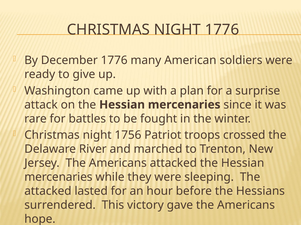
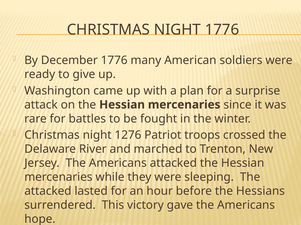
1756: 1756 -> 1276
